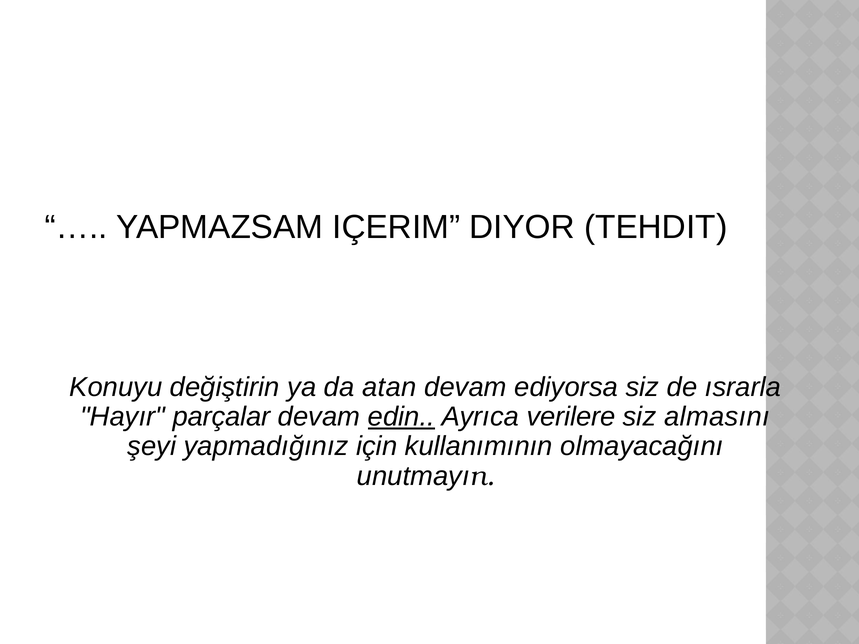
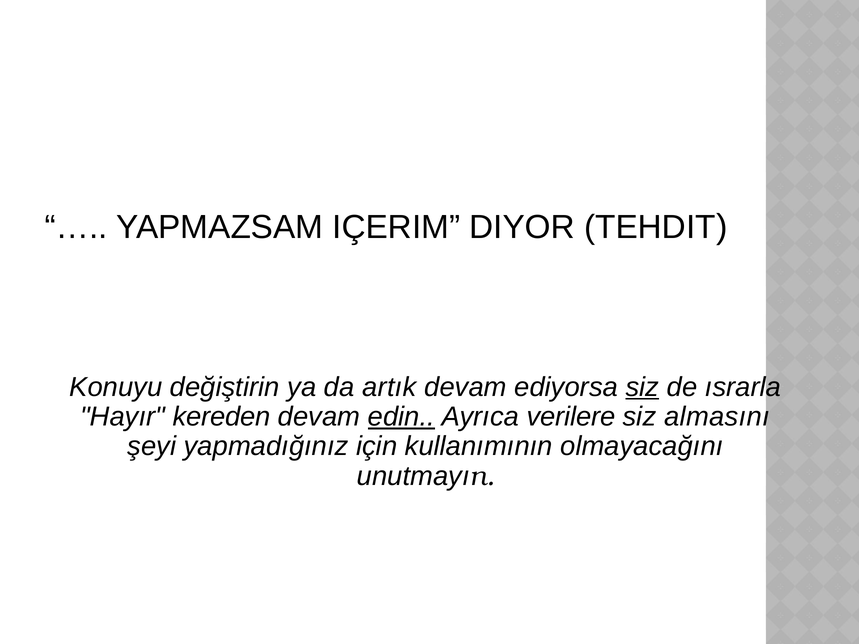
atan: atan -> artık
siz at (642, 387) underline: none -> present
parçalar: parçalar -> kereden
